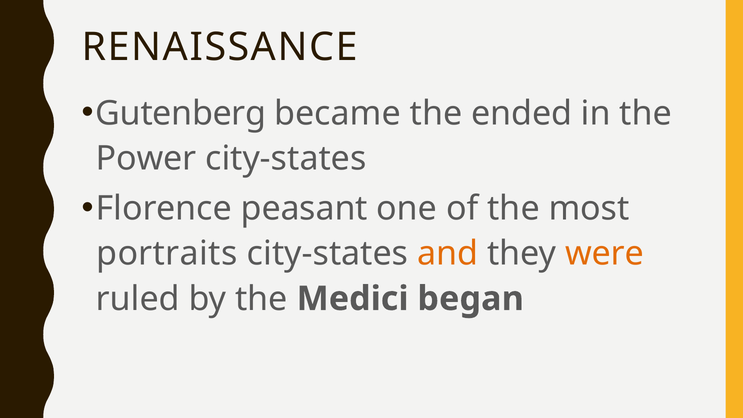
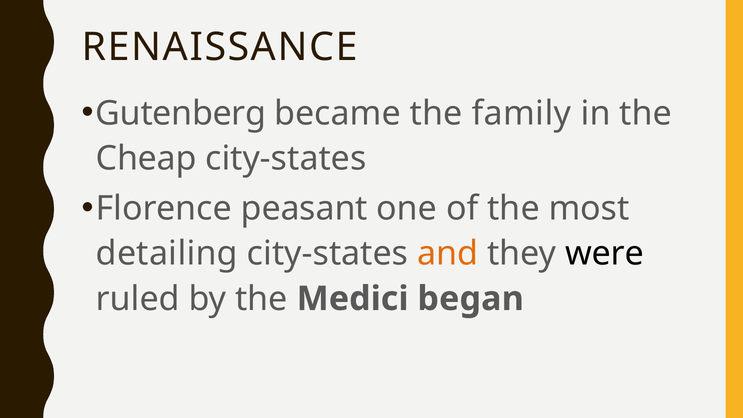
ended: ended -> family
Power: Power -> Cheap
portraits: portraits -> detailing
were colour: orange -> black
